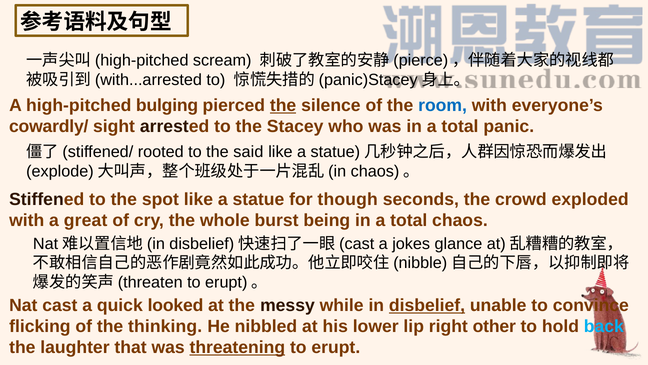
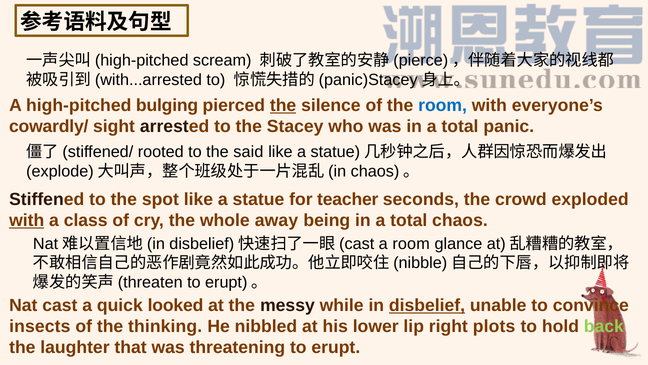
though: though -> teacher
with at (27, 220) underline: none -> present
great: great -> class
burst: burst -> away
a jokes: jokes -> room
flicking: flicking -> insects
other: other -> plots
back colour: light blue -> light green
threatening underline: present -> none
